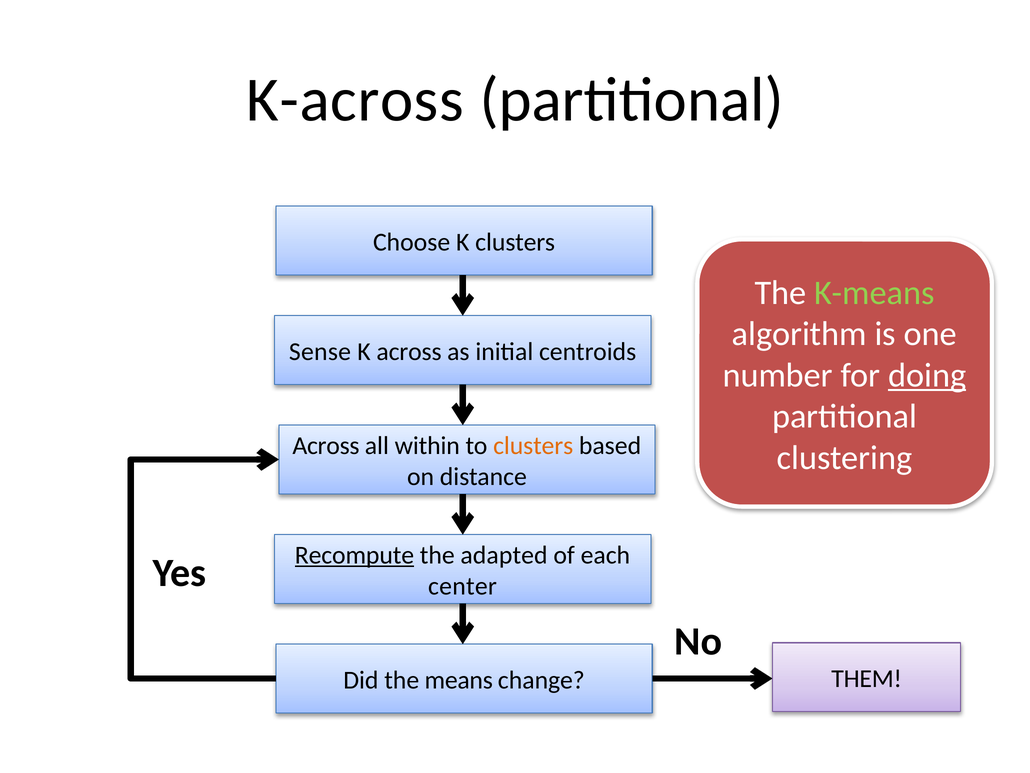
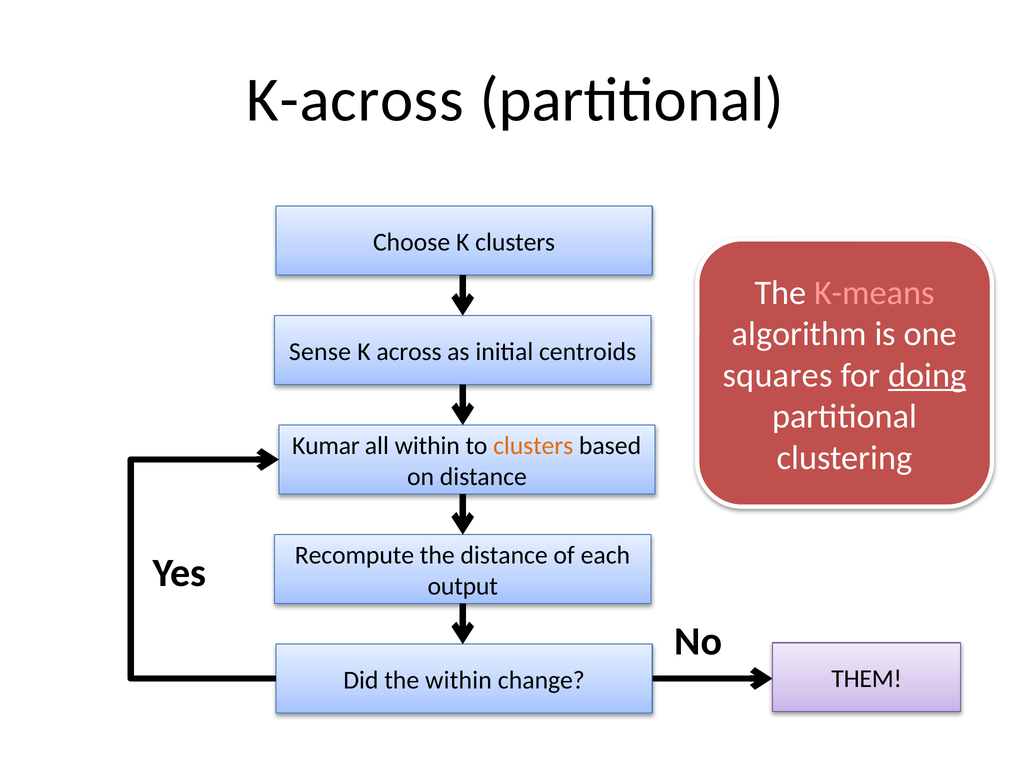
K-means colour: light green -> pink
number: number -> squares
Across at (326, 446): Across -> Kumar
Recompute underline: present -> none
the adapted: adapted -> distance
center: center -> output
the means: means -> within
